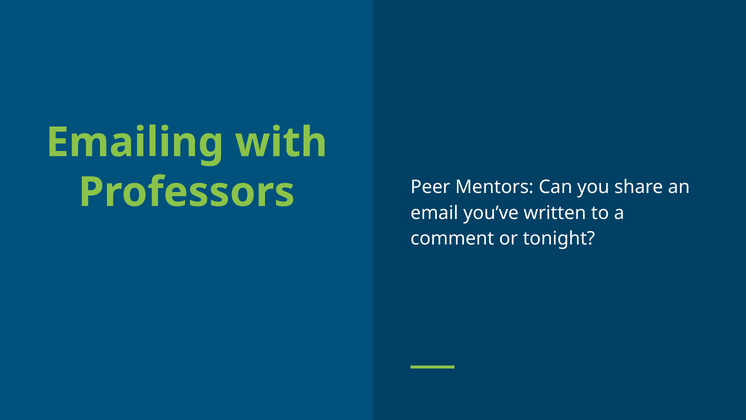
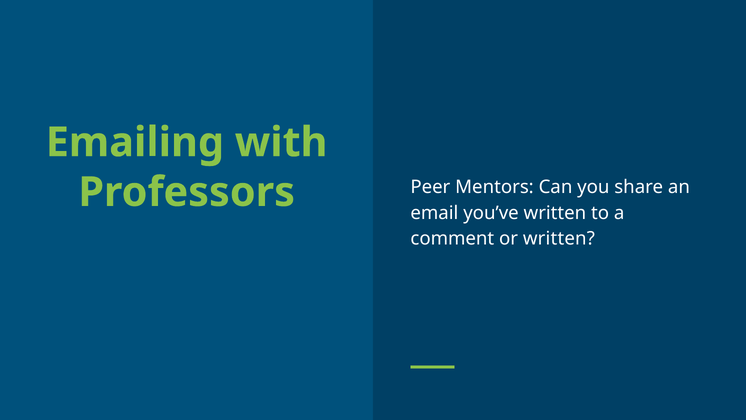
or tonight: tonight -> written
